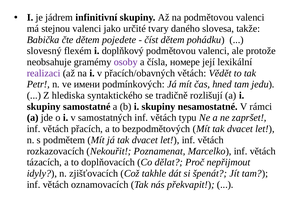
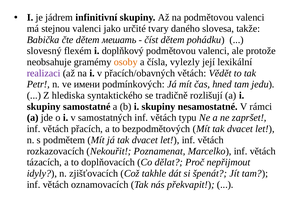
pojedete: pojedete -> мешать
osoby colour: purple -> orange
номере: номере -> vylezly
